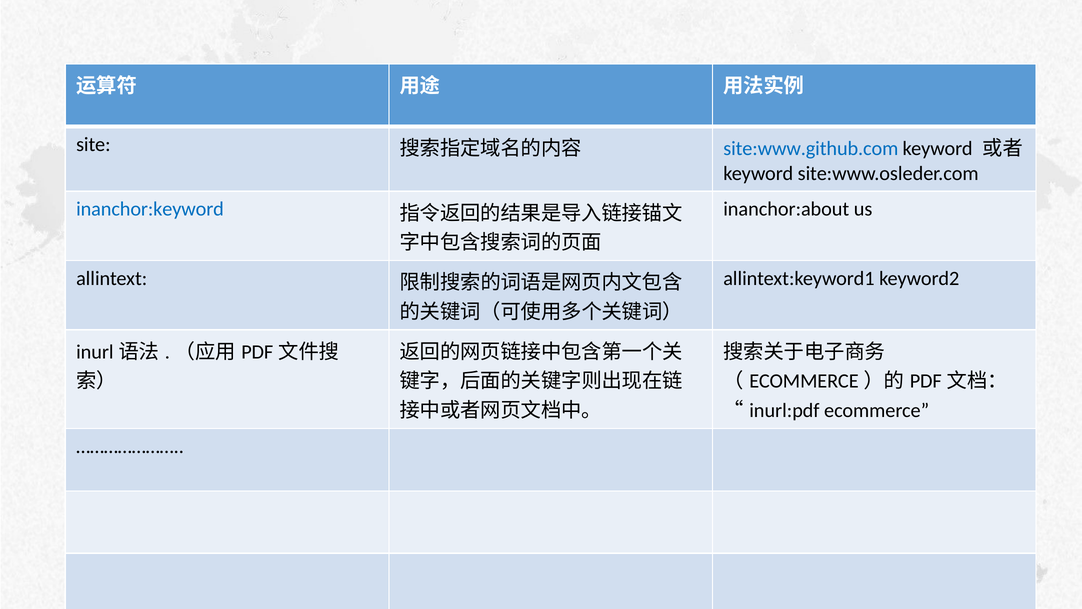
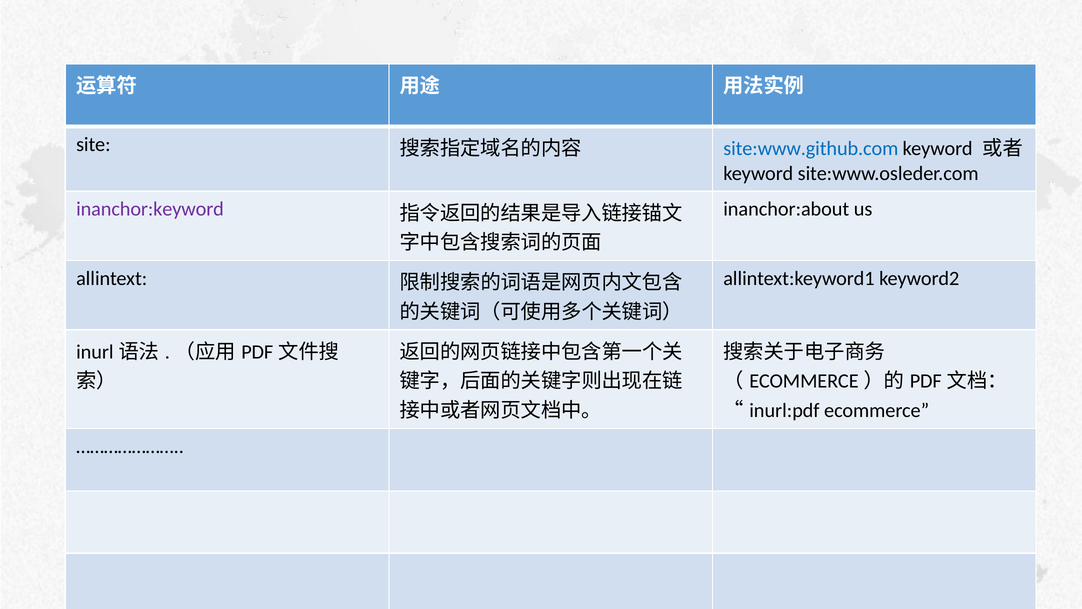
inanchor:keyword colour: blue -> purple
